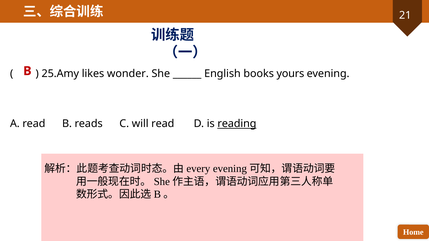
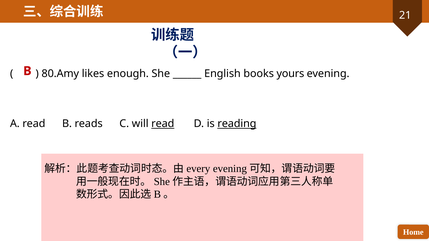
25.Amy: 25.Amy -> 80.Amy
wonder: wonder -> enough
read at (163, 124) underline: none -> present
